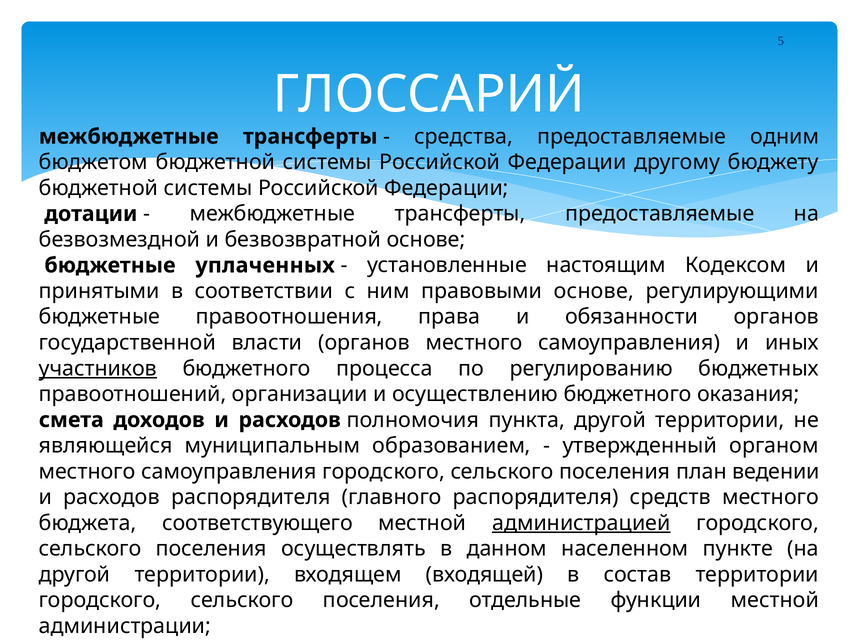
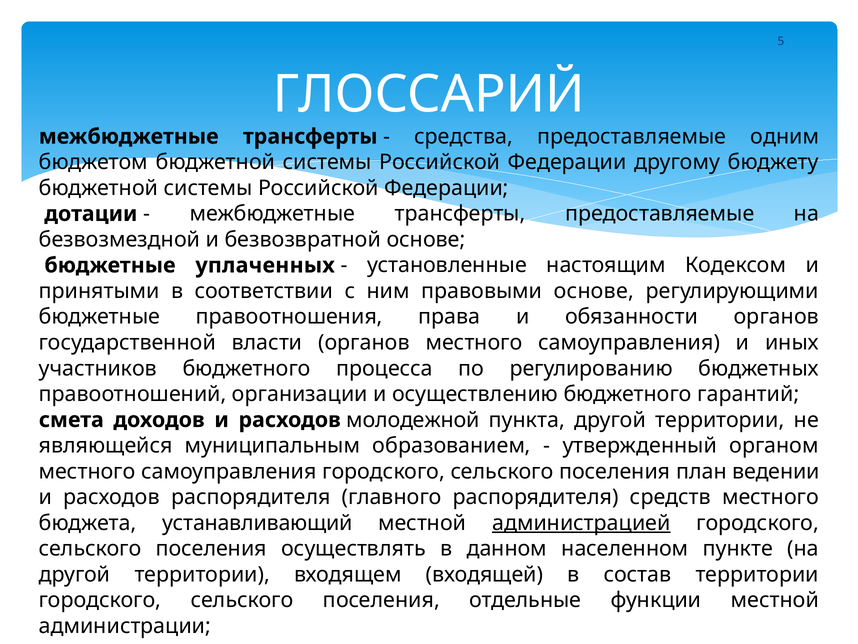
участников underline: present -> none
оказания: оказания -> гарантий
полномочия: полномочия -> молодежной
соответствующего: соответствующего -> устанавливающий
